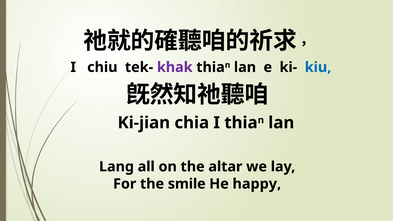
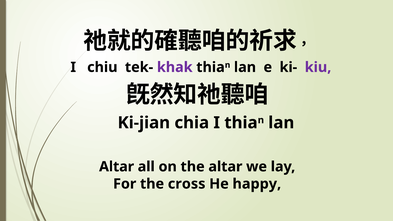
kiu colour: blue -> purple
Lang at (117, 167): Lang -> Altar
smile: smile -> cross
